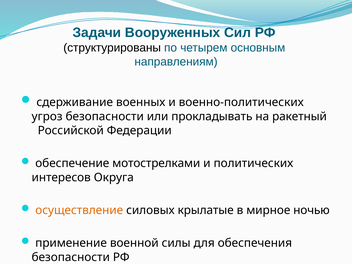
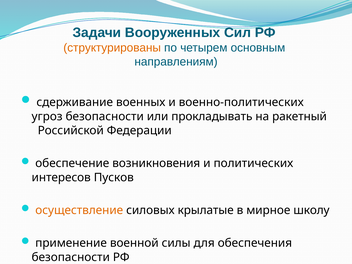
структурированы colour: black -> orange
мотострелками: мотострелками -> возникновения
Округа: Округа -> Пусков
ночью: ночью -> школу
